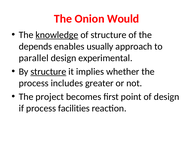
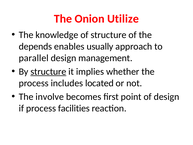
Would: Would -> Utilize
knowledge underline: present -> none
experimental: experimental -> management
greater: greater -> located
project: project -> involve
